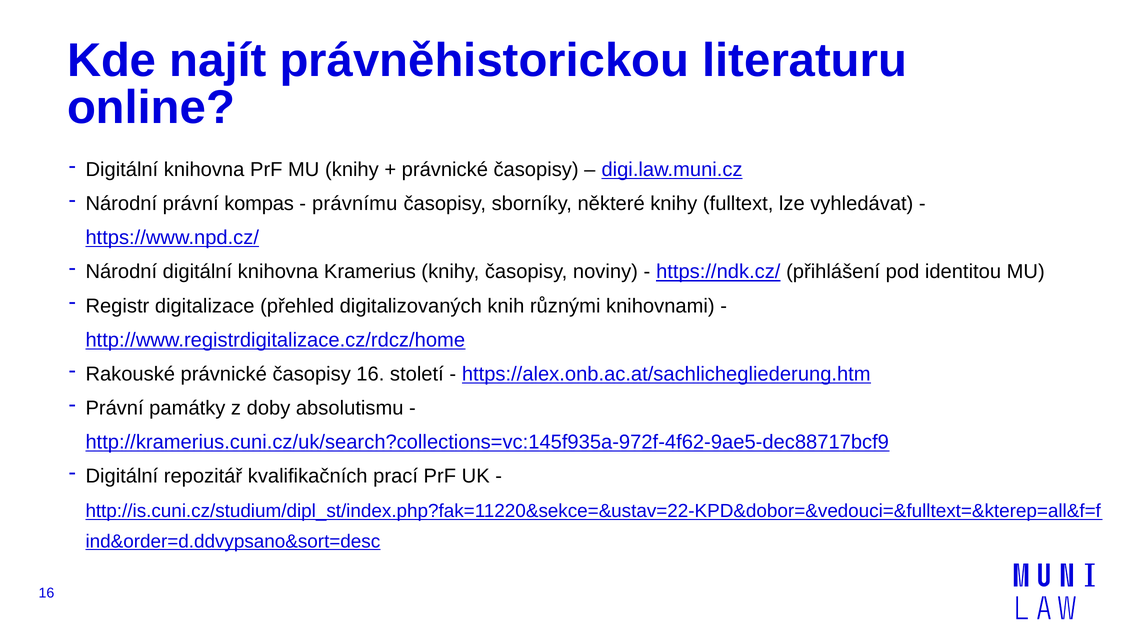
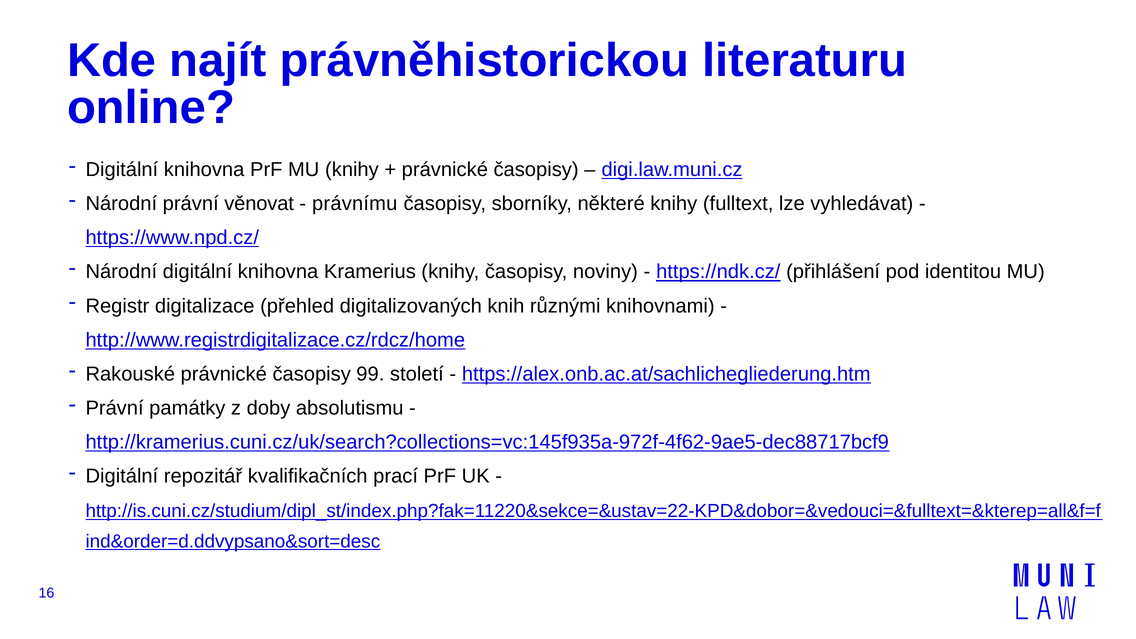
kompas: kompas -> věnovat
časopisy 16: 16 -> 99
